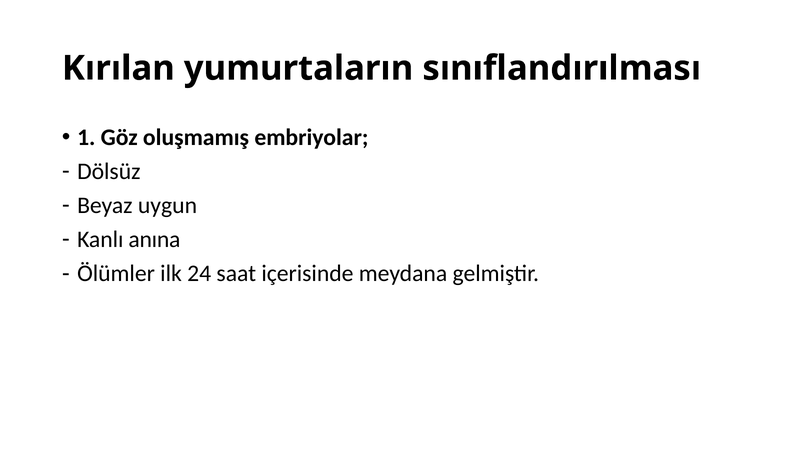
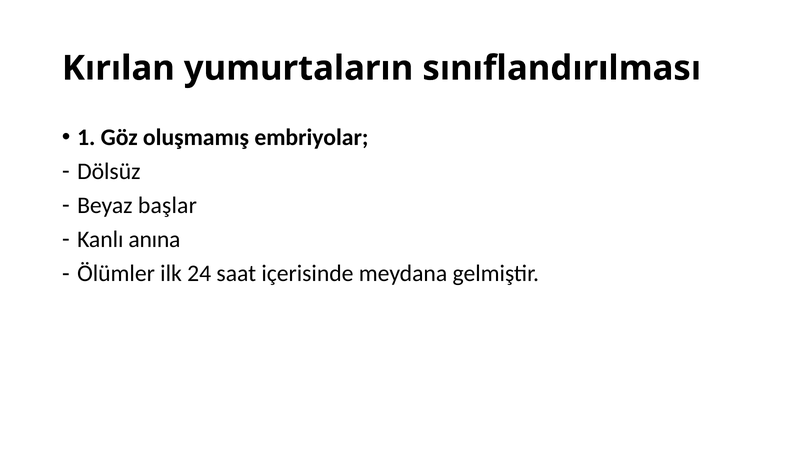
uygun: uygun -> başlar
